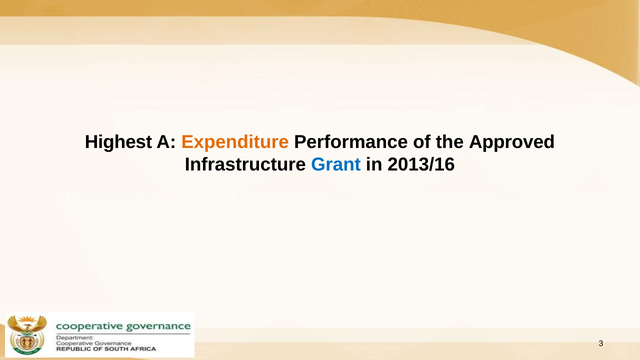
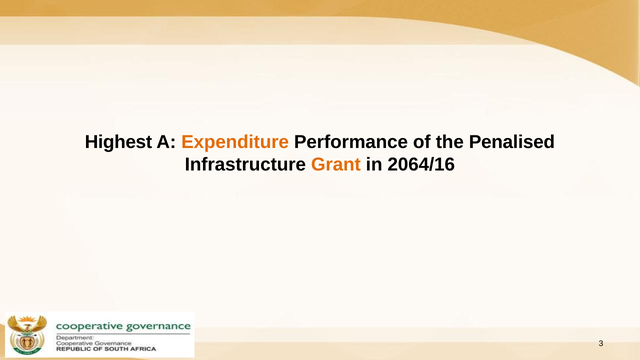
Approved: Approved -> Penalised
Grant colour: blue -> orange
2013/16: 2013/16 -> 2064/16
